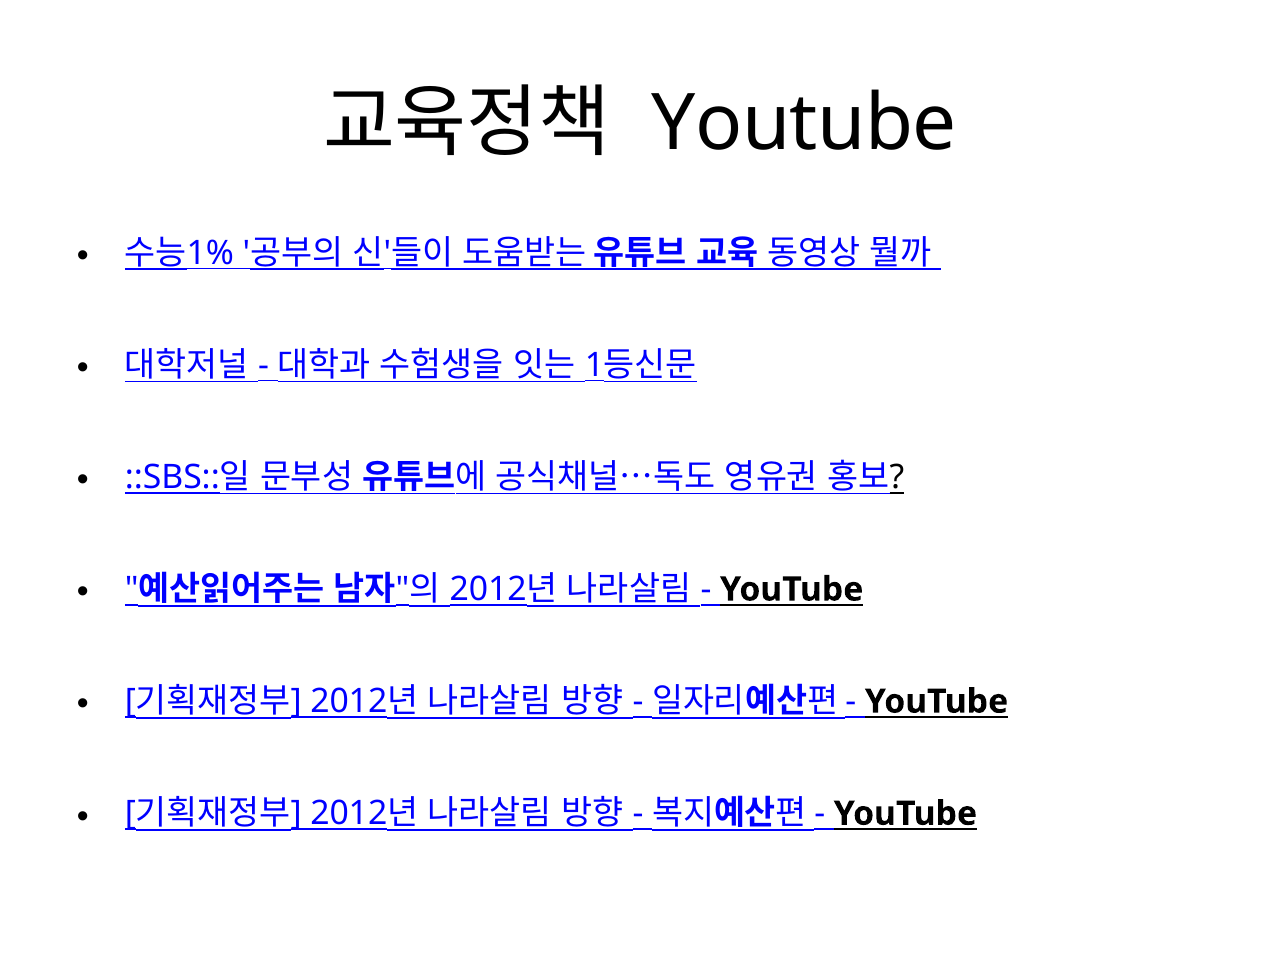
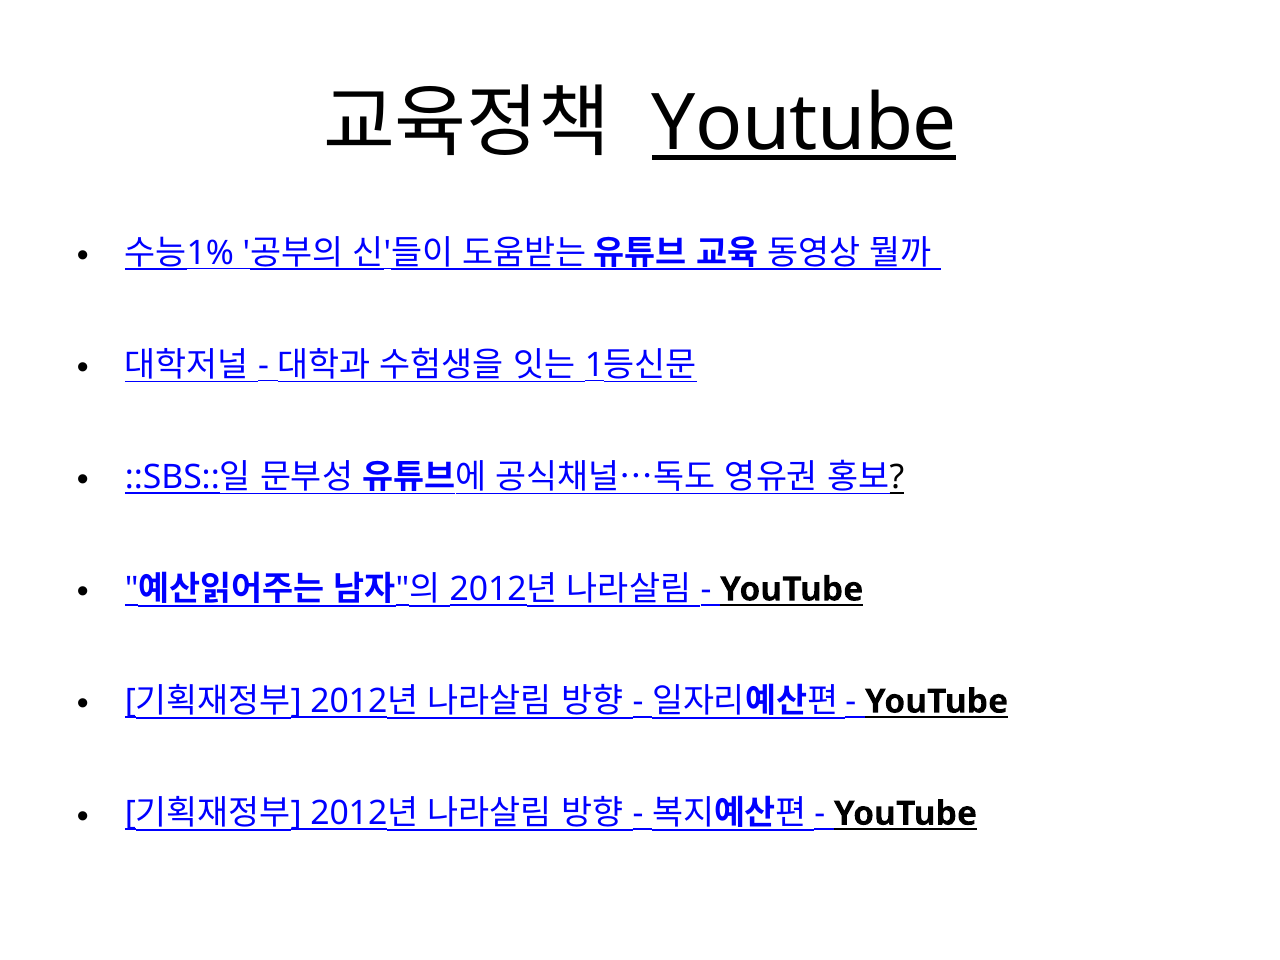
Youtube at (804, 124) underline: none -> present
